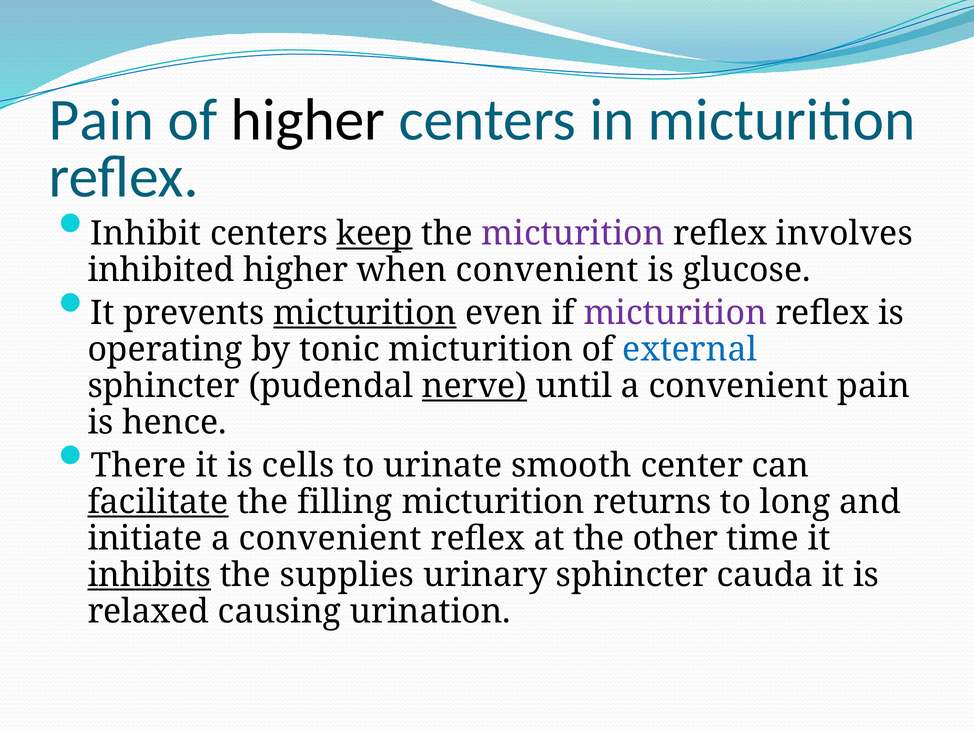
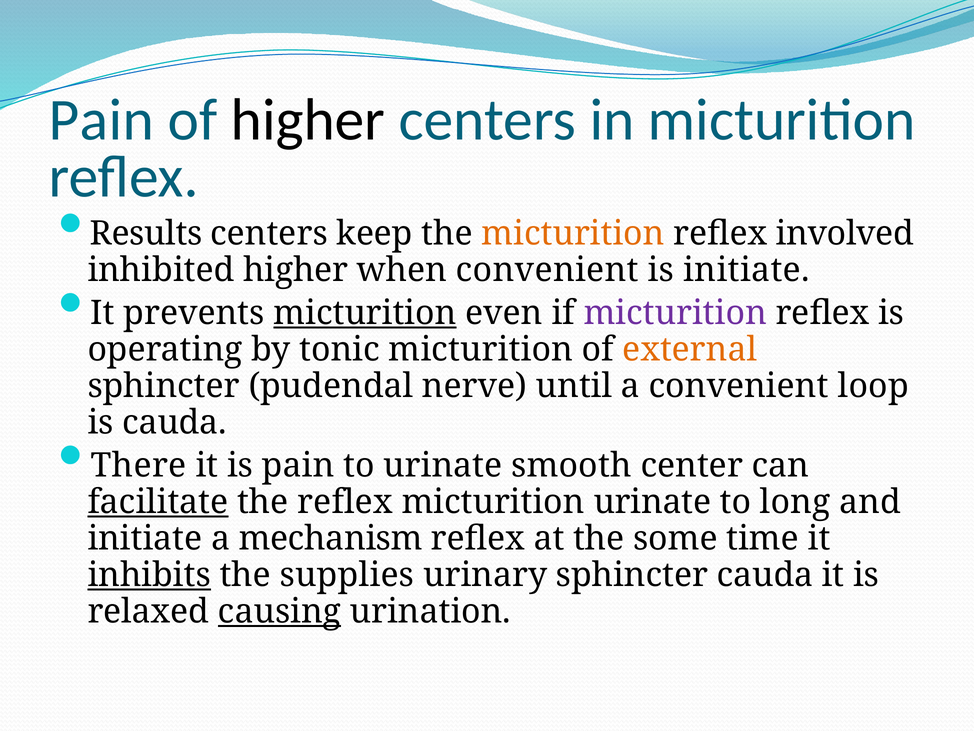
Inhibit: Inhibit -> Results
keep underline: present -> none
micturition at (573, 234) colour: purple -> orange
involves: involves -> involved
is glucose: glucose -> initiate
external colour: blue -> orange
nerve underline: present -> none
convenient pain: pain -> loop
is hence: hence -> cauda
is cells: cells -> pain
the filling: filling -> reflex
micturition returns: returns -> urinate
initiate a convenient: convenient -> mechanism
other: other -> some
causing underline: none -> present
